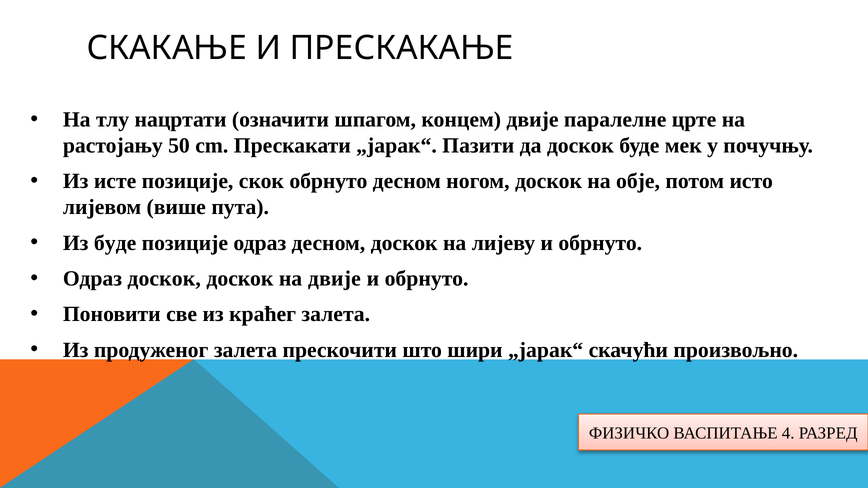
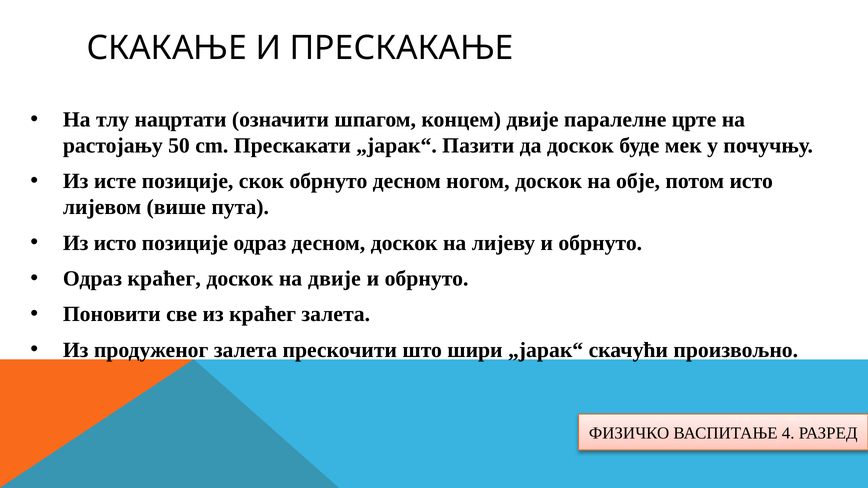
Из буде: буде -> исто
Одраз доскок: доскок -> краћег
